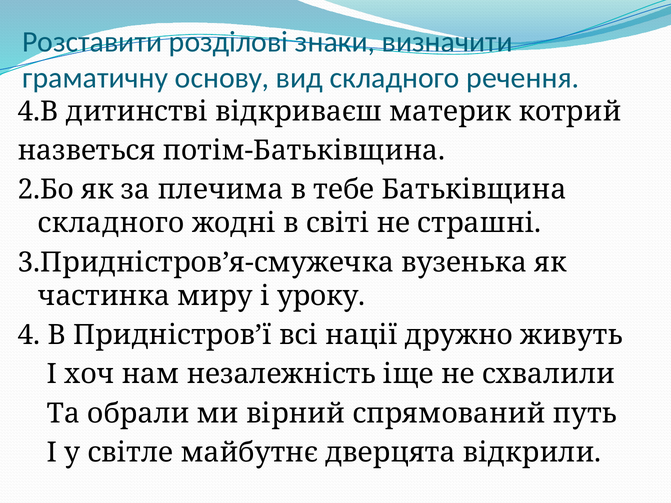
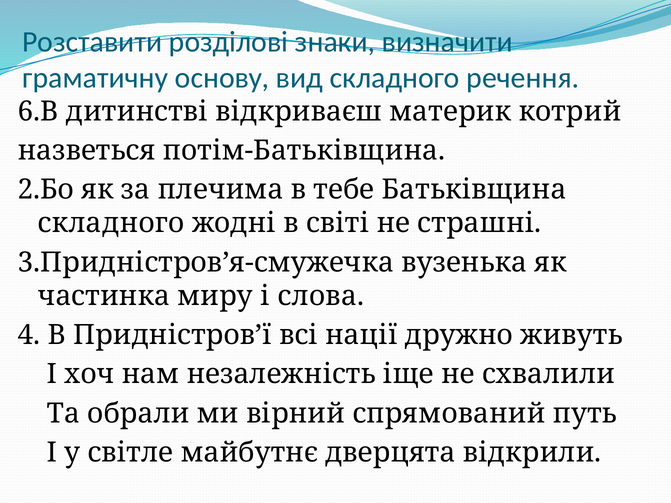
4.В: 4.В -> 6.В
уроку: уроку -> слова
